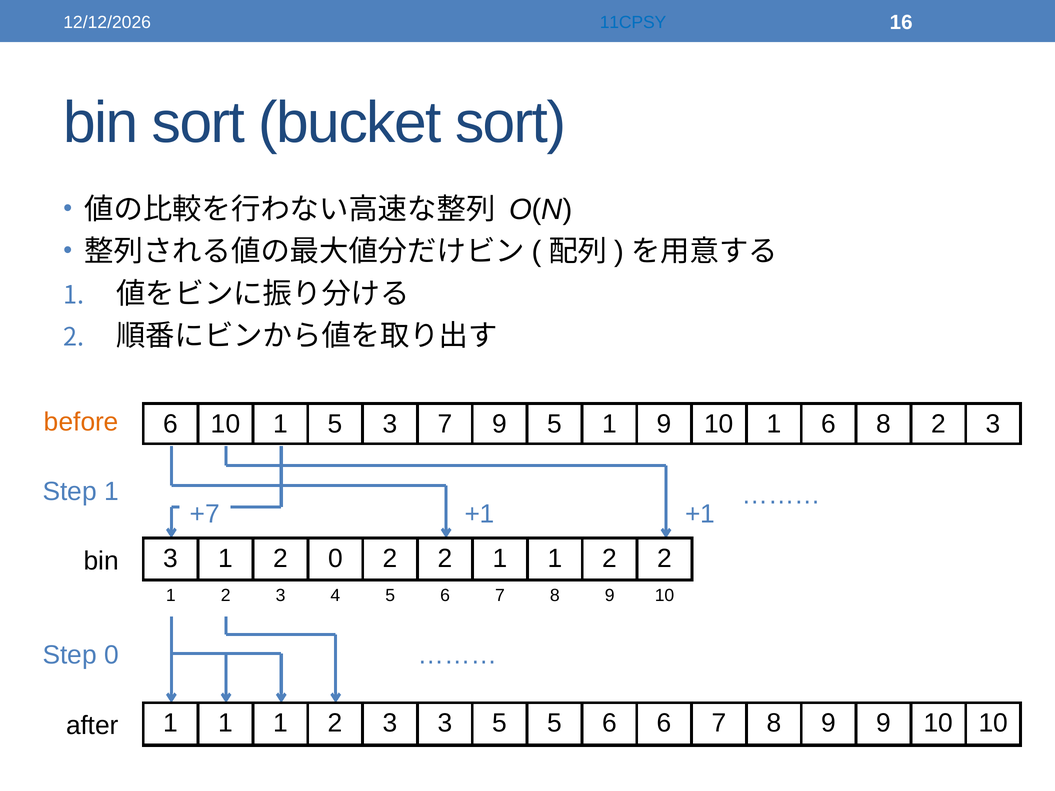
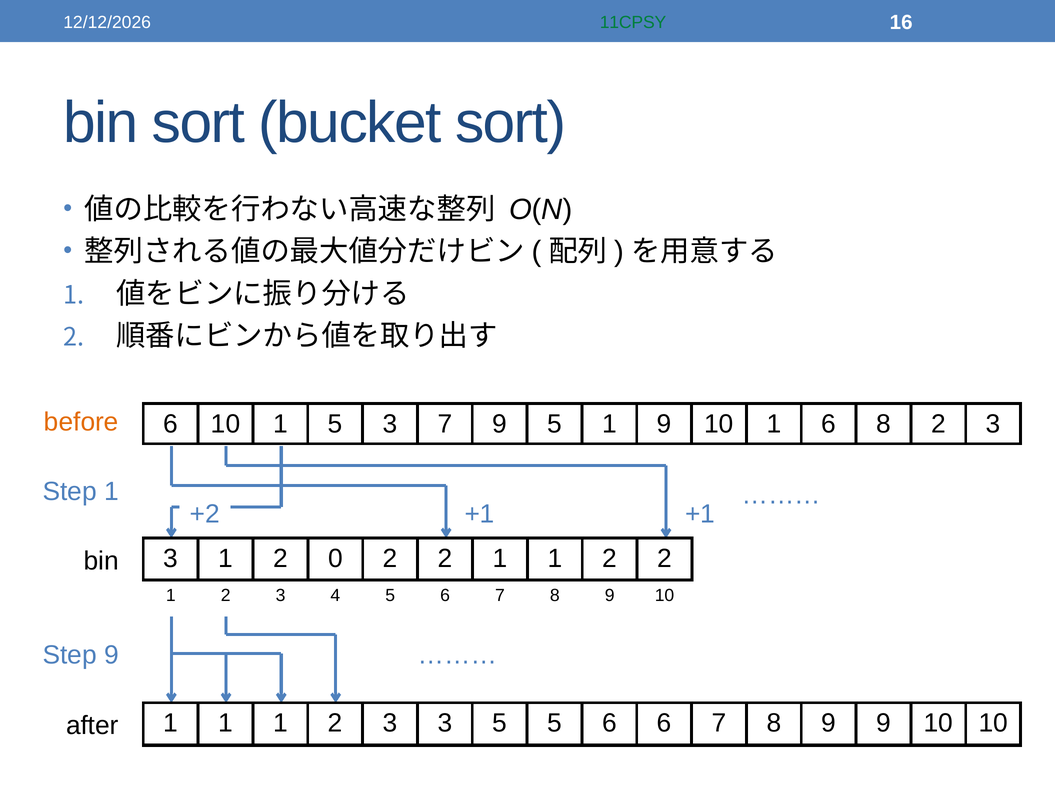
11CPSY colour: blue -> green
+7: +7 -> +2
Step 0: 0 -> 9
